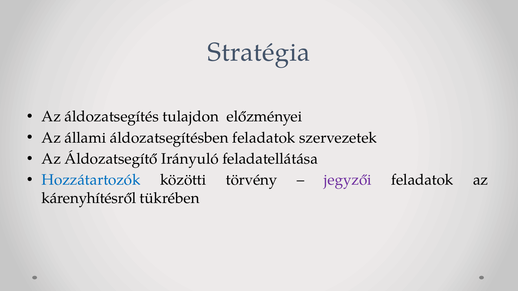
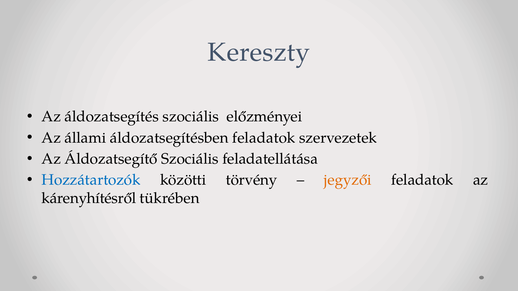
Stratégia: Stratégia -> Kereszty
áldozatsegítés tulajdon: tulajdon -> szociális
Áldozatsegítő Irányuló: Irányuló -> Szociális
jegyzői colour: purple -> orange
